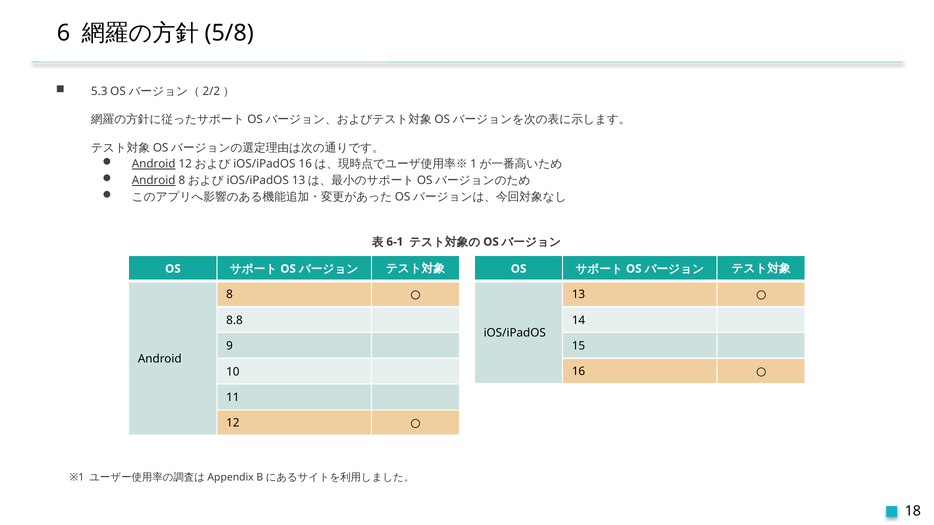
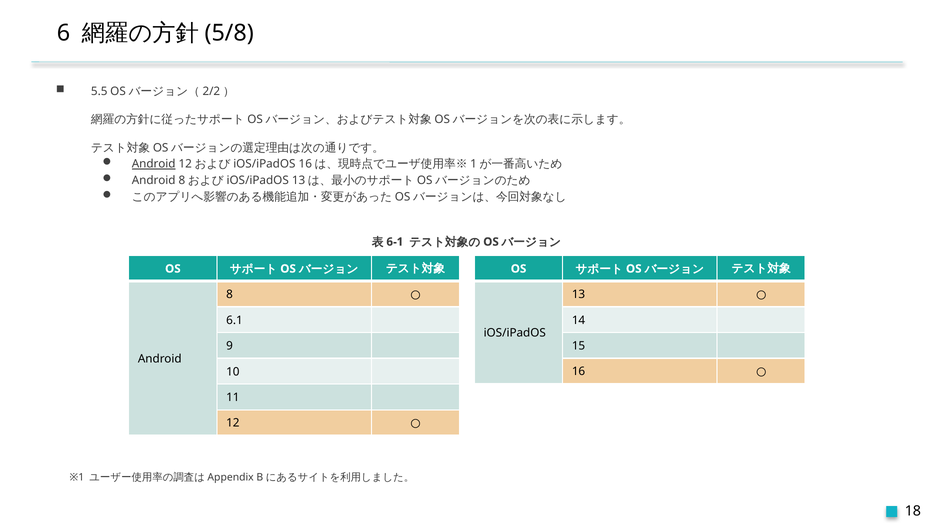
5.3: 5.3 -> 5.5
Android at (154, 181) underline: present -> none
8.8: 8.8 -> 6.1
